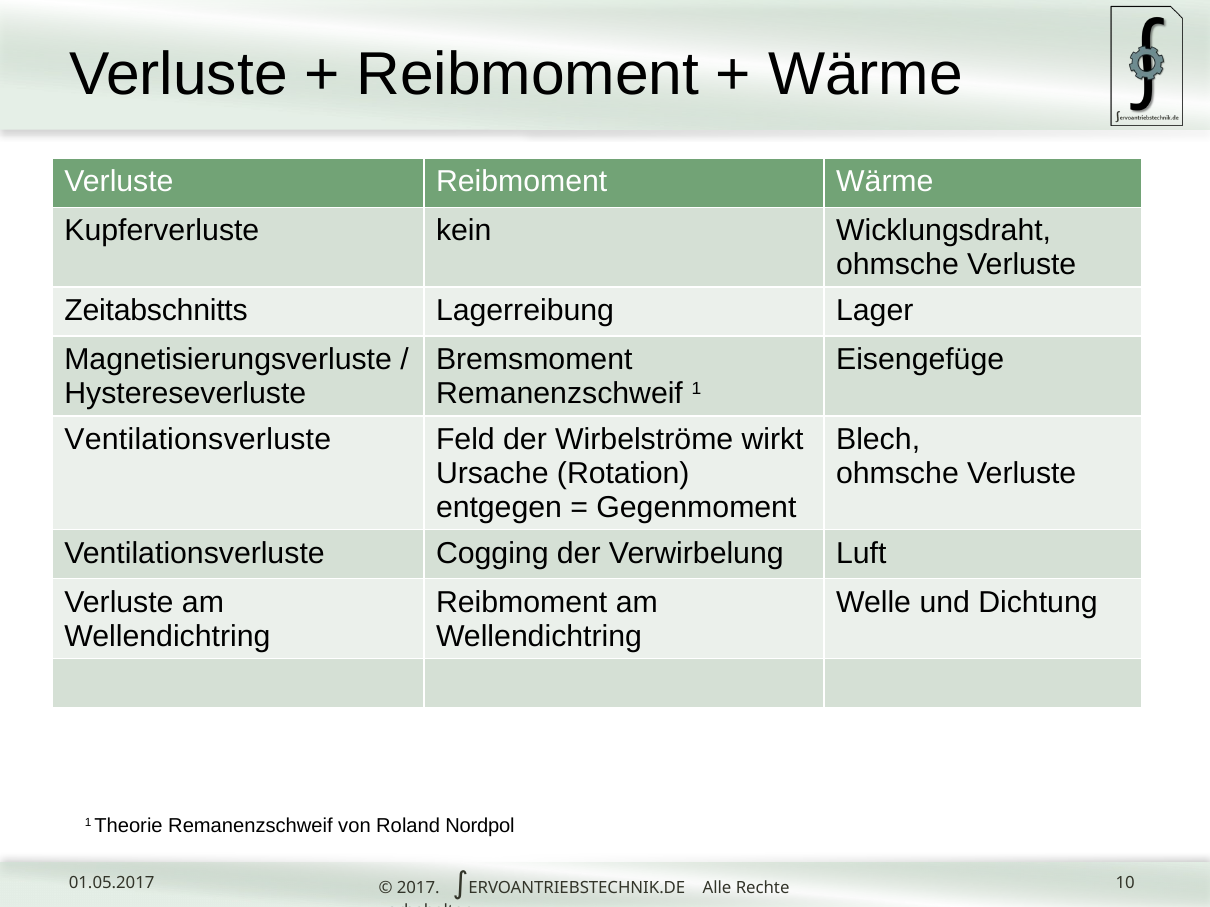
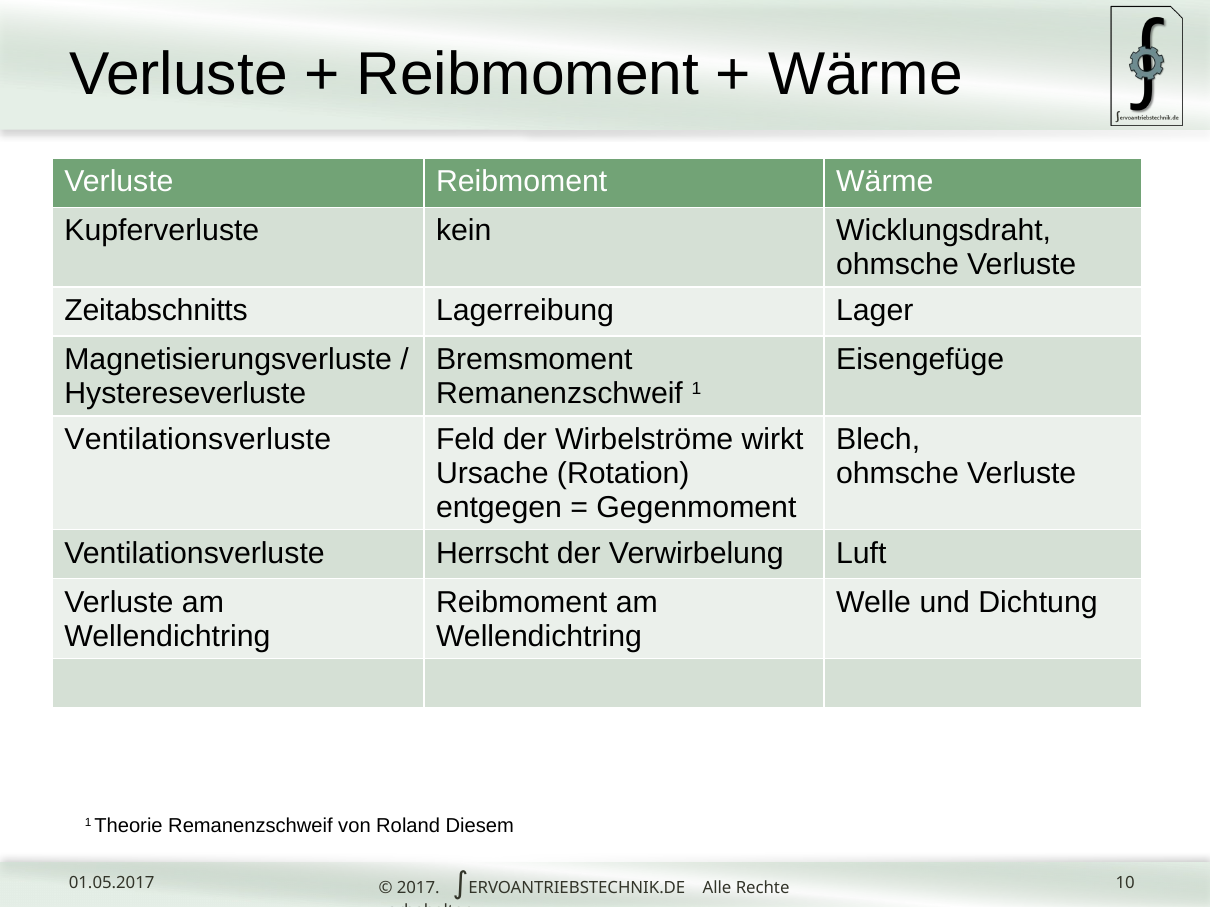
Cogging: Cogging -> Herrscht
Nordpol: Nordpol -> Diesem
